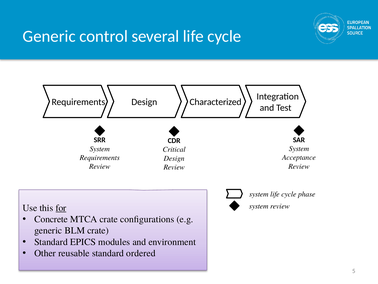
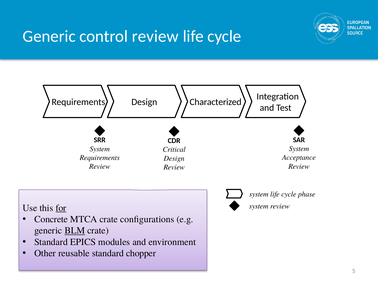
control several: several -> review
BLM underline: none -> present
ordered: ordered -> chopper
